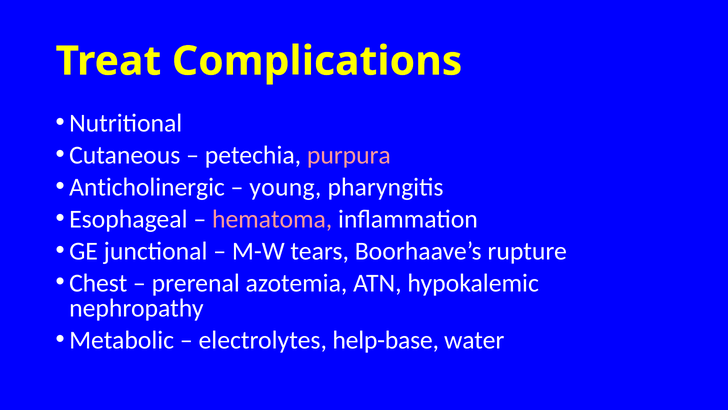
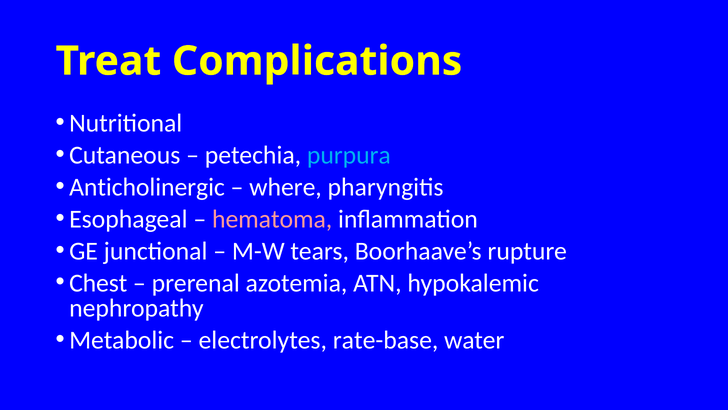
purpura colour: pink -> light blue
young: young -> where
help-base: help-base -> rate-base
